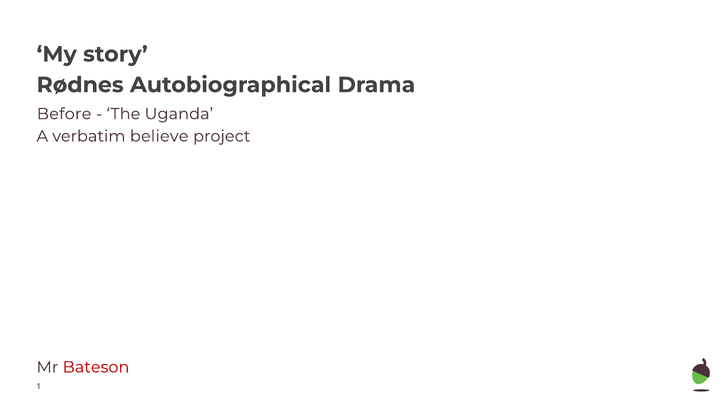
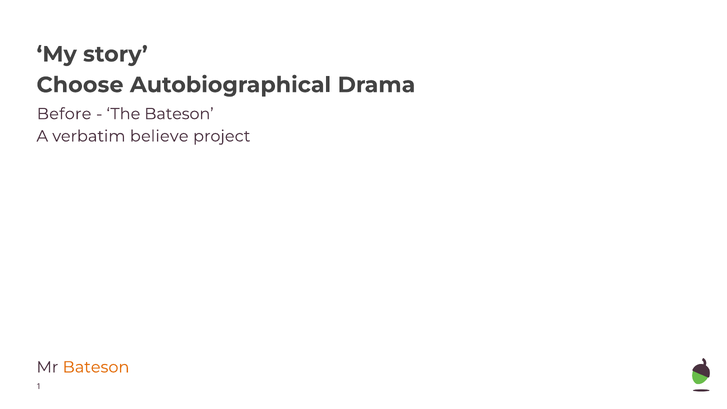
Rødnes: Rødnes -> Choose
The Uganda: Uganda -> Bateson
Bateson at (96, 367) colour: red -> orange
